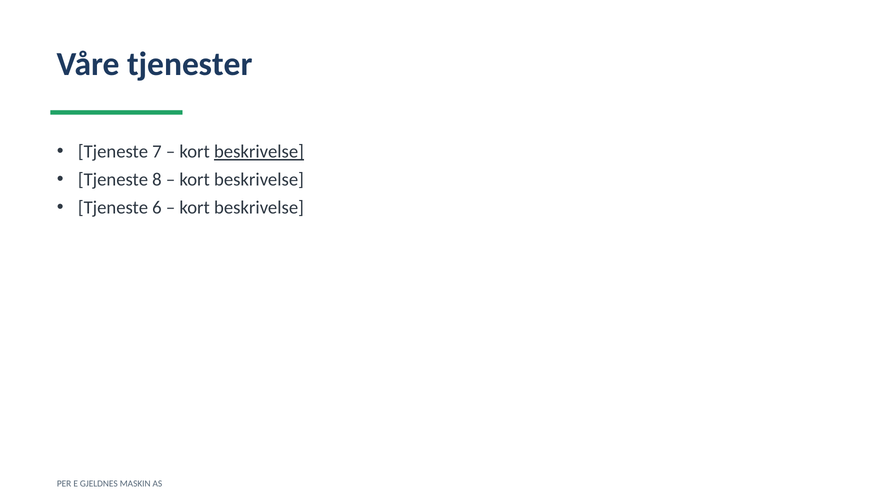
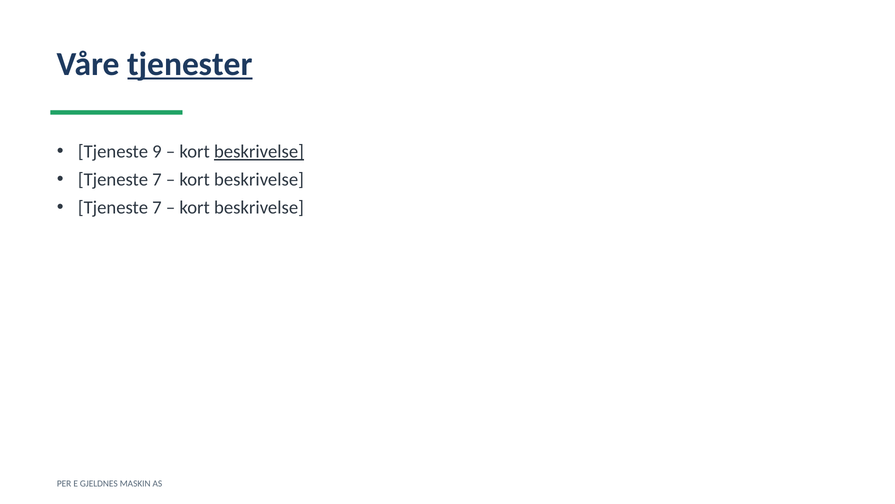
tjenester underline: none -> present
7: 7 -> 9
8 at (157, 180): 8 -> 7
6 at (157, 208): 6 -> 7
